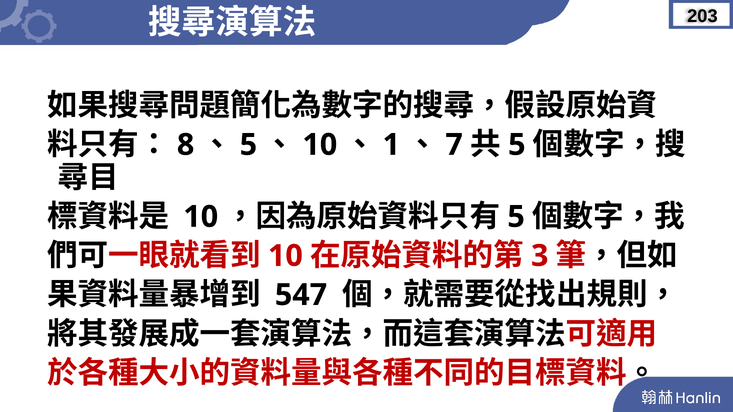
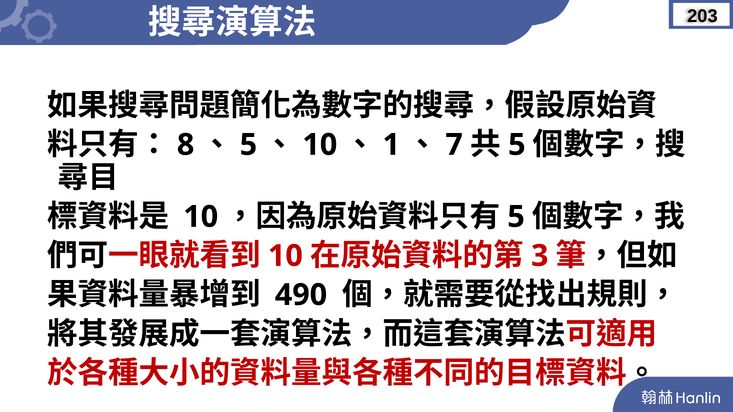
547: 547 -> 490
